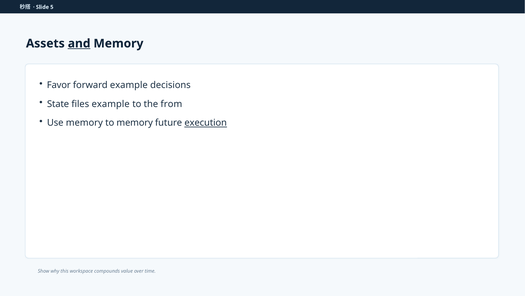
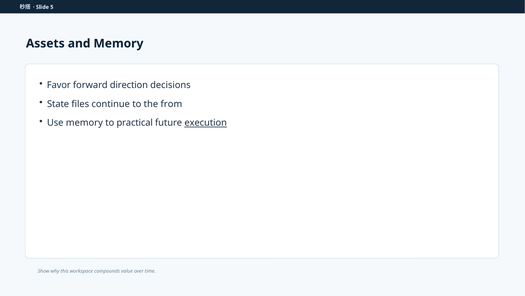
and underline: present -> none
forward example: example -> direction
files example: example -> continue
to memory: memory -> practical
